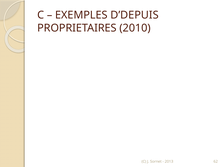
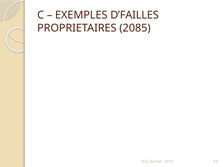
D’DEPUIS: D’DEPUIS -> D’FAILLES
2010: 2010 -> 2085
